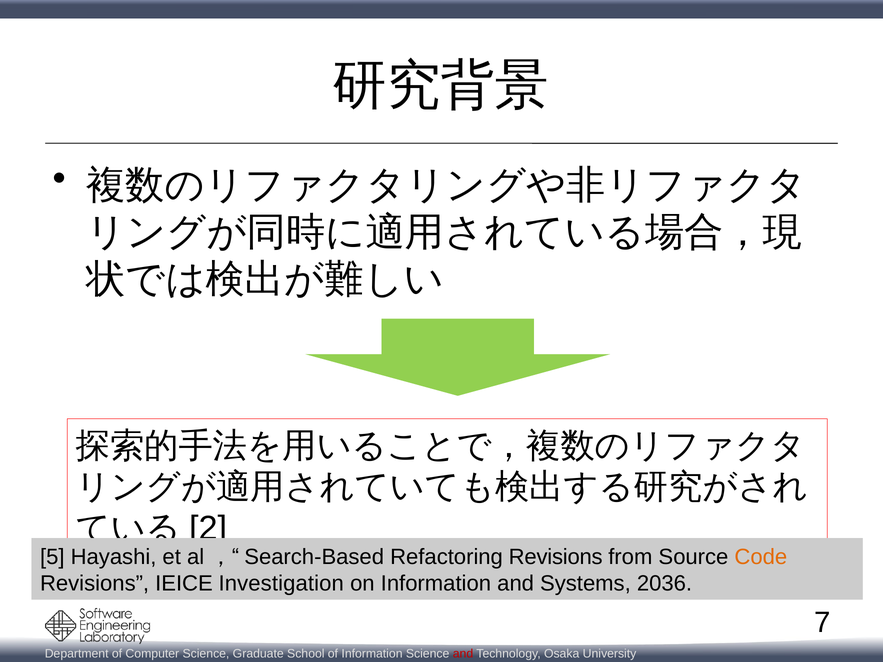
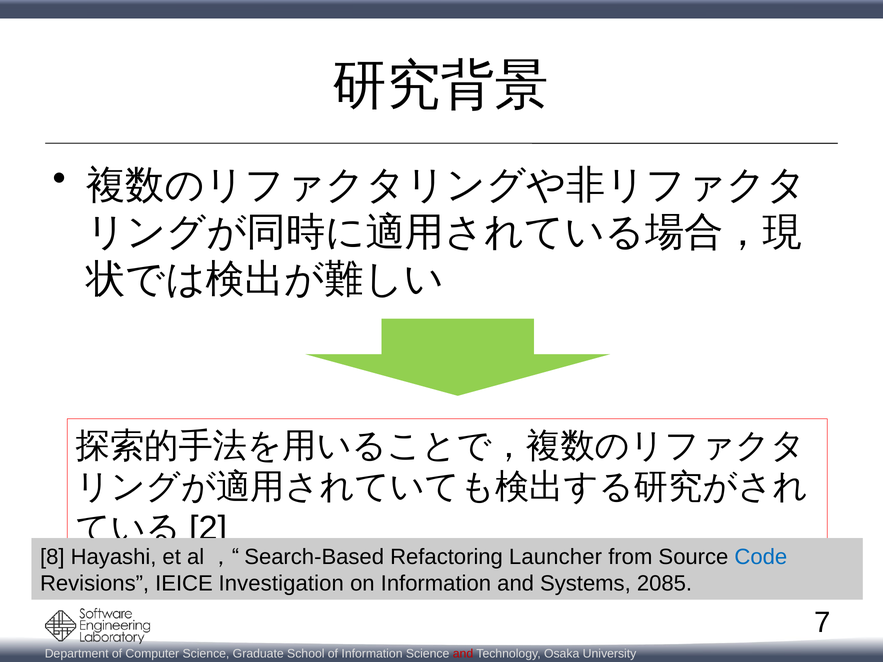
5: 5 -> 8
Refactoring Revisions: Revisions -> Launcher
Code colour: orange -> blue
2036: 2036 -> 2085
